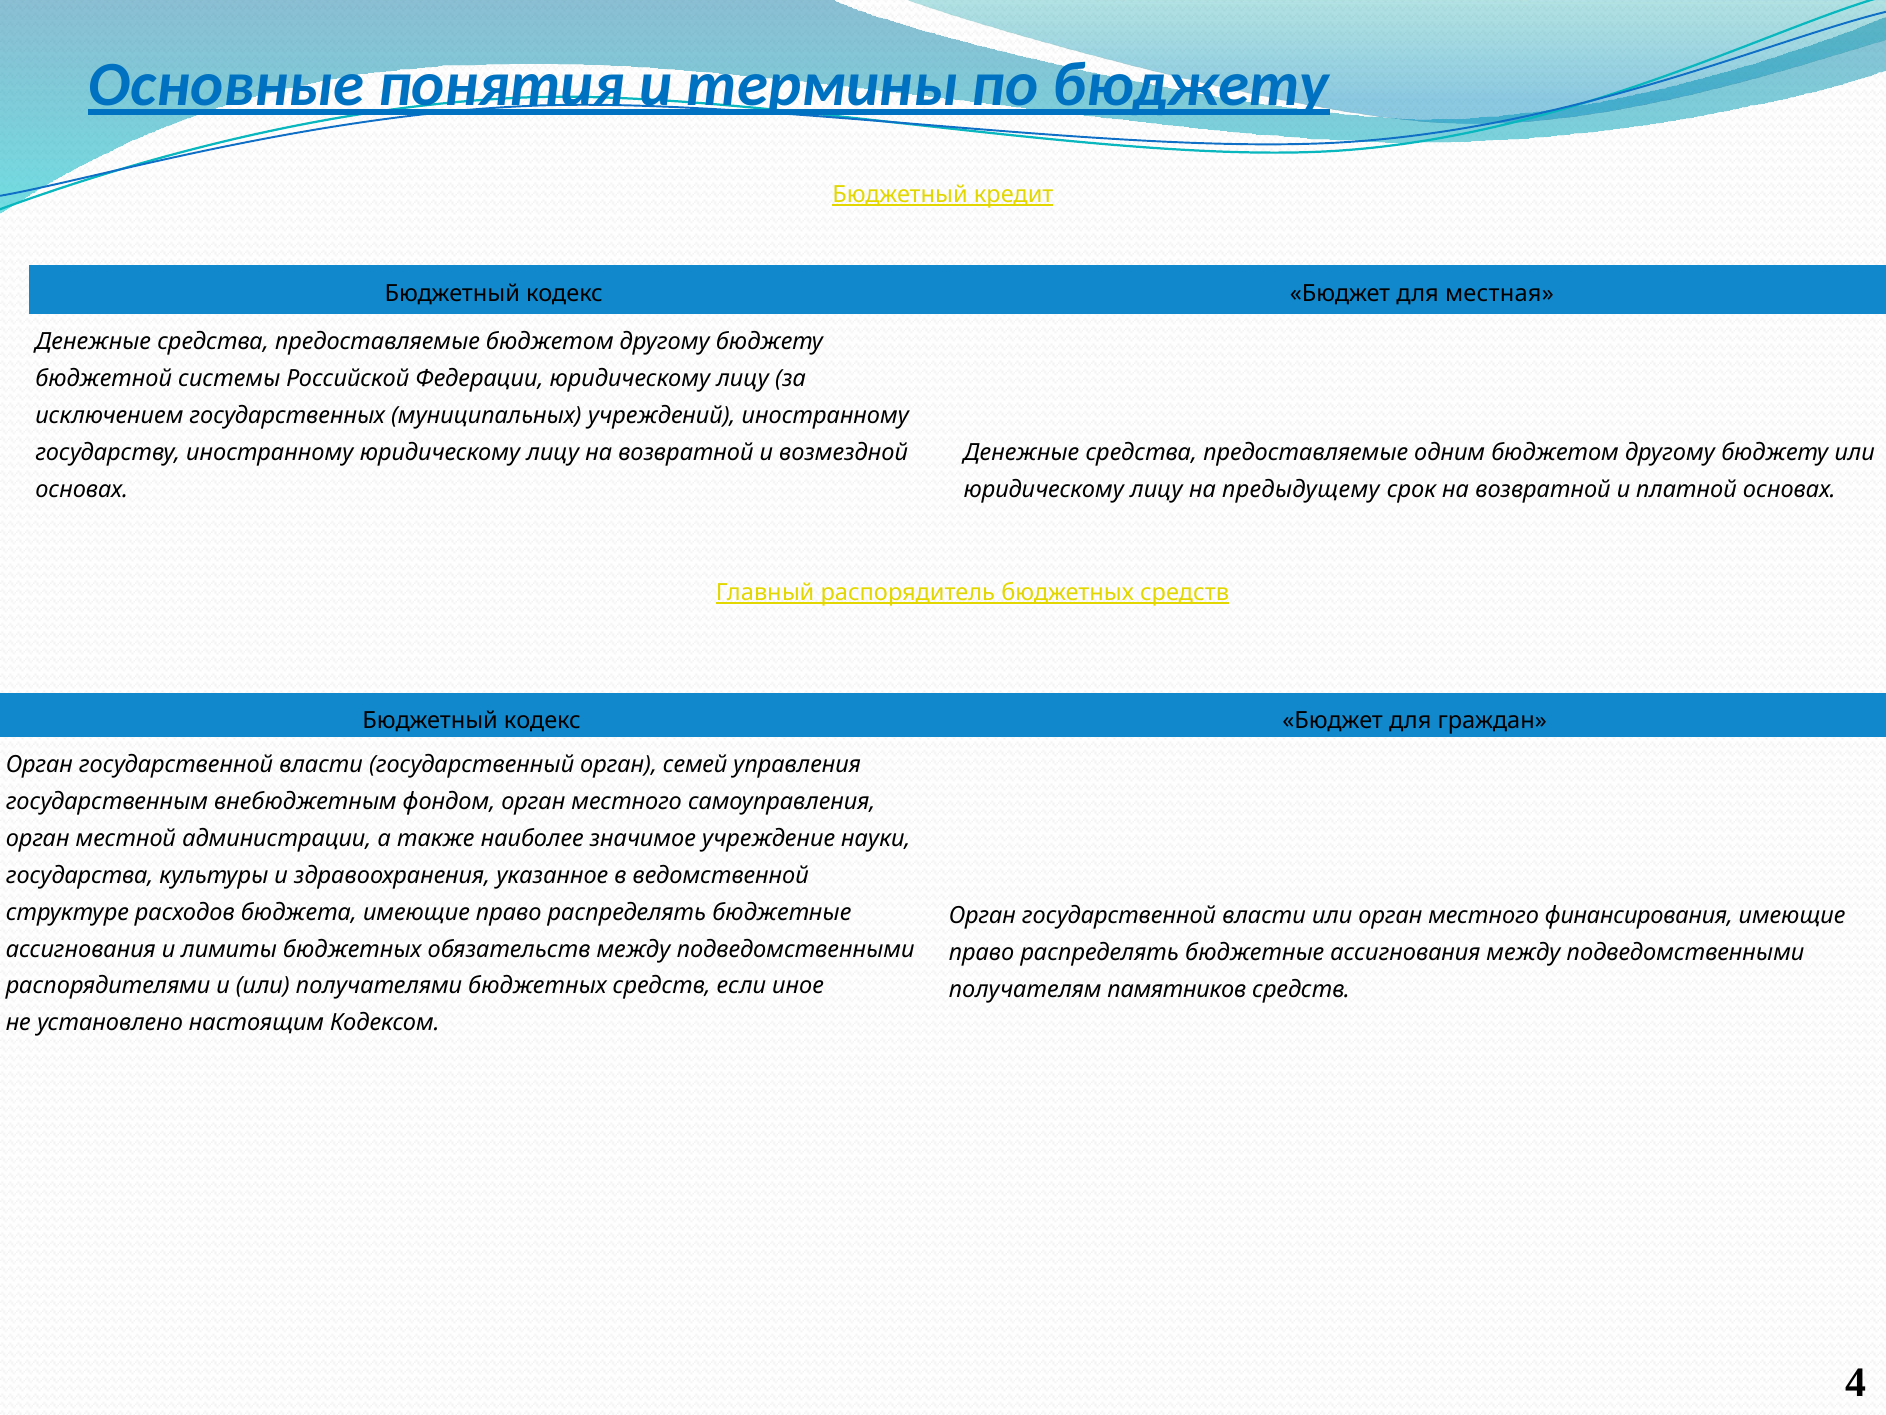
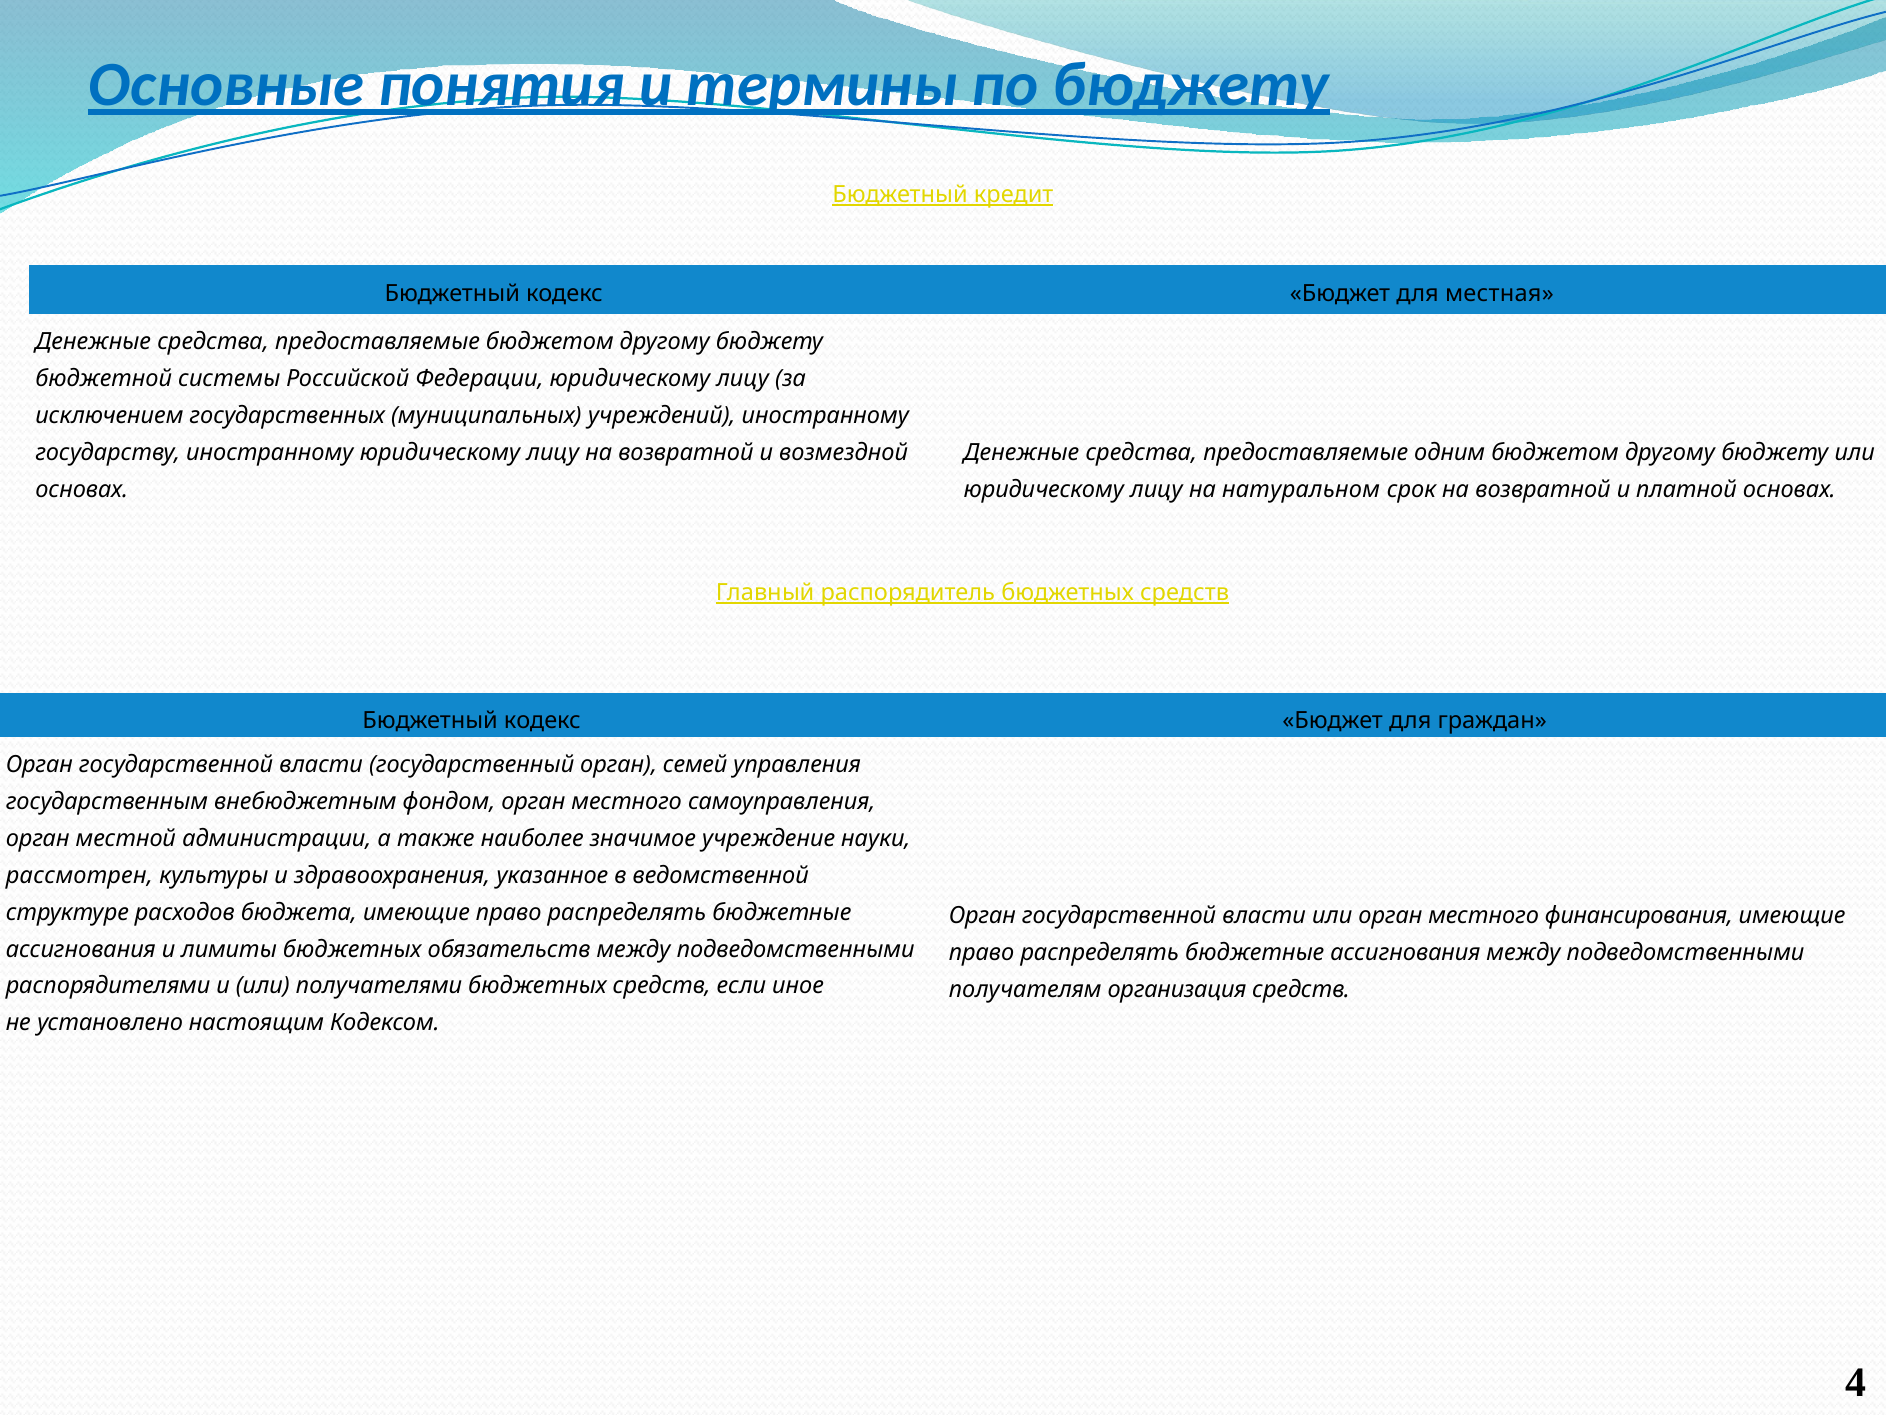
предыдущему: предыдущему -> натуральном
государства: государства -> рассмотрен
памятников: памятников -> организация
